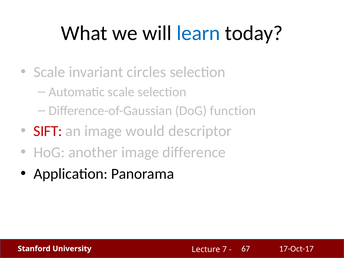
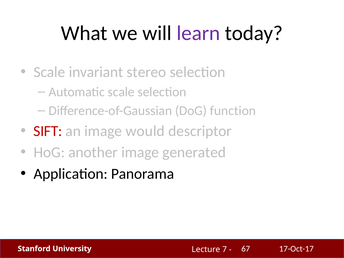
learn colour: blue -> purple
circles: circles -> stereo
difference: difference -> generated
